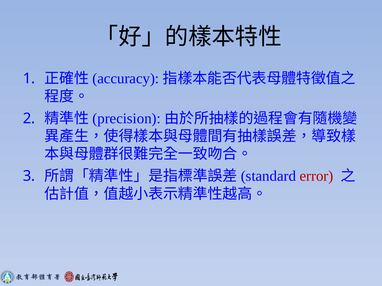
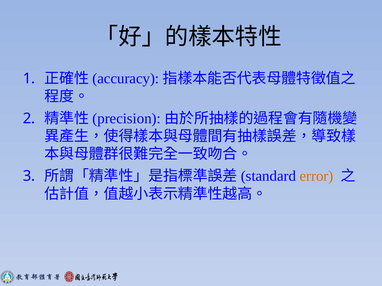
error colour: red -> orange
